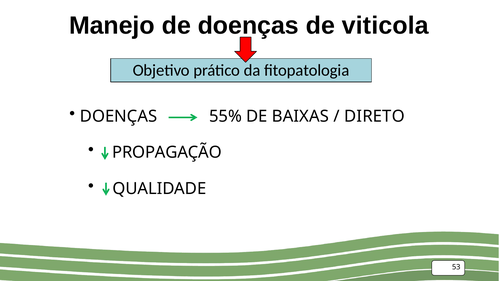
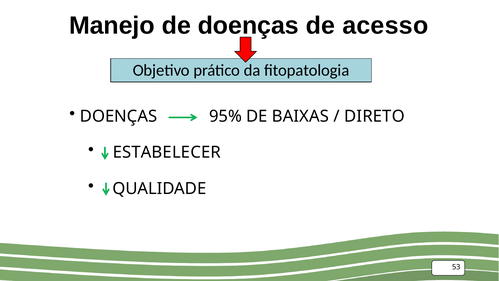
viticola: viticola -> acesso
55%: 55% -> 95%
PROPAGAÇÃO: PROPAGAÇÃO -> ESTABELECER
